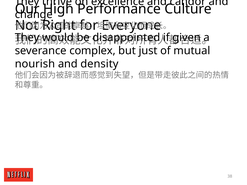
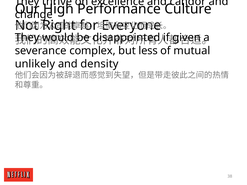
just: just -> less
nourish: nourish -> unlikely
